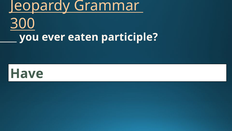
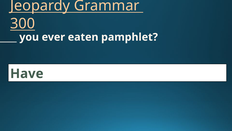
participle: participle -> pamphlet
